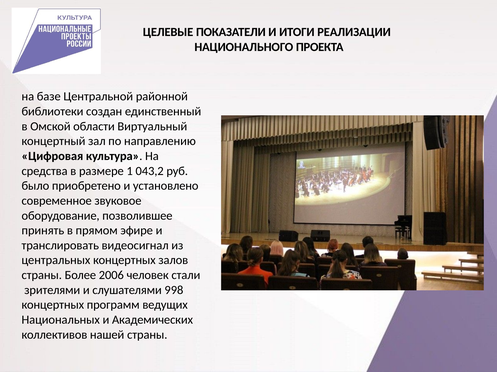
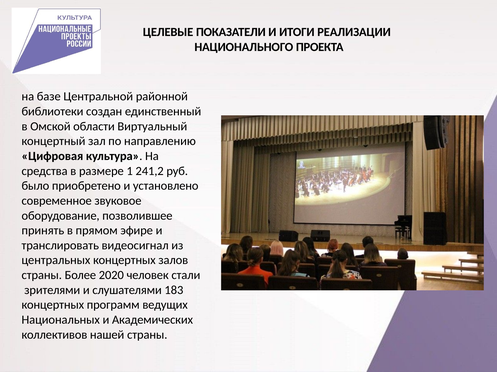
043,2: 043,2 -> 241,2
2006: 2006 -> 2020
998: 998 -> 183
